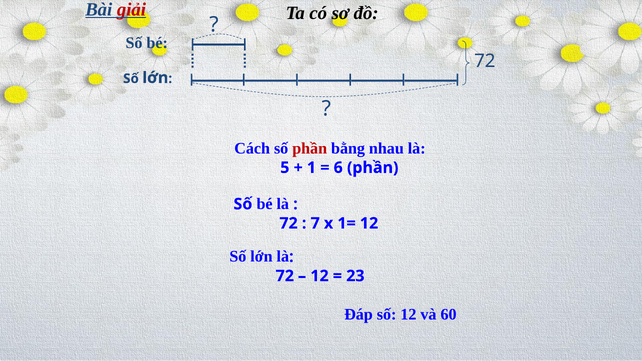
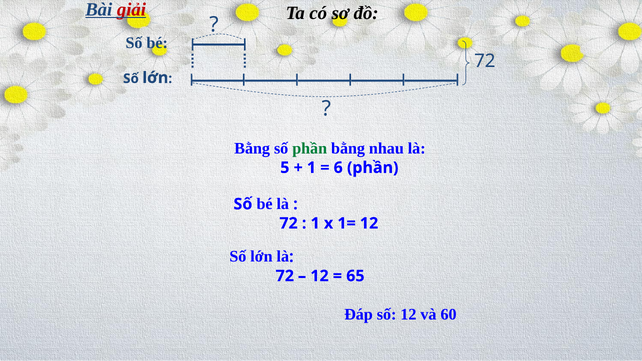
Cách at (252, 148): Cách -> Bằng
phần at (310, 148) colour: red -> green
7 at (315, 223): 7 -> 1
23: 23 -> 65
